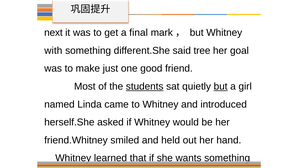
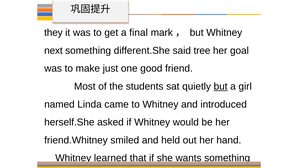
next: next -> they
with: with -> next
students underline: present -> none
